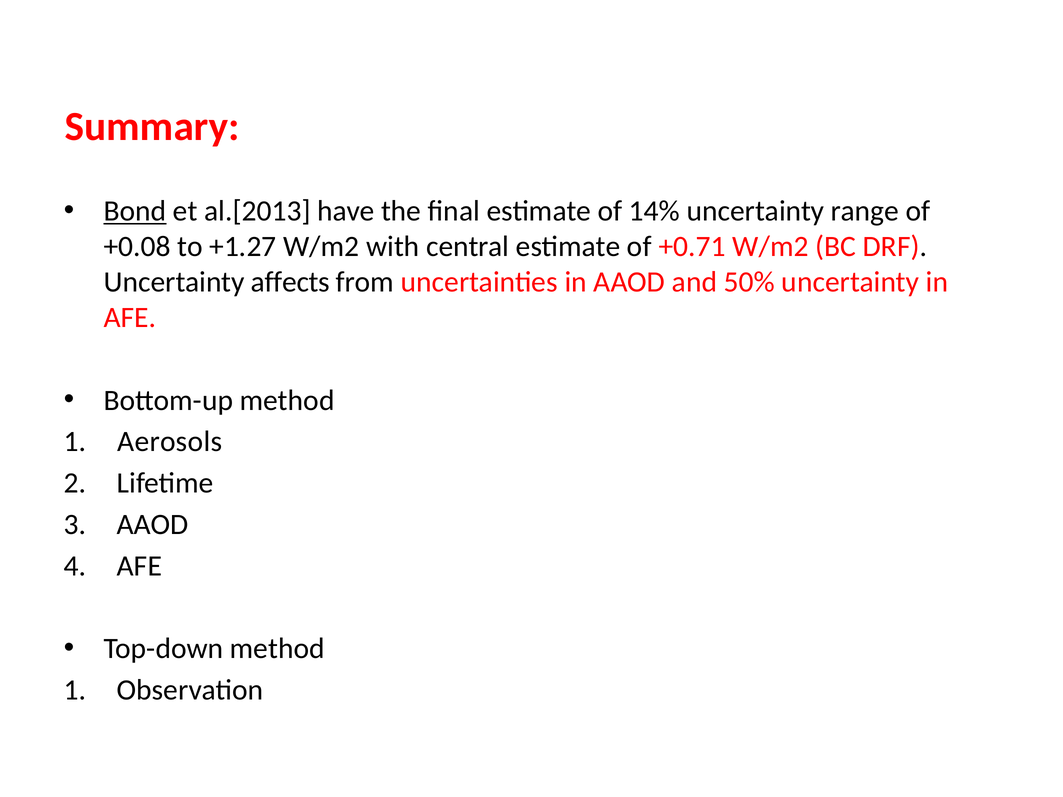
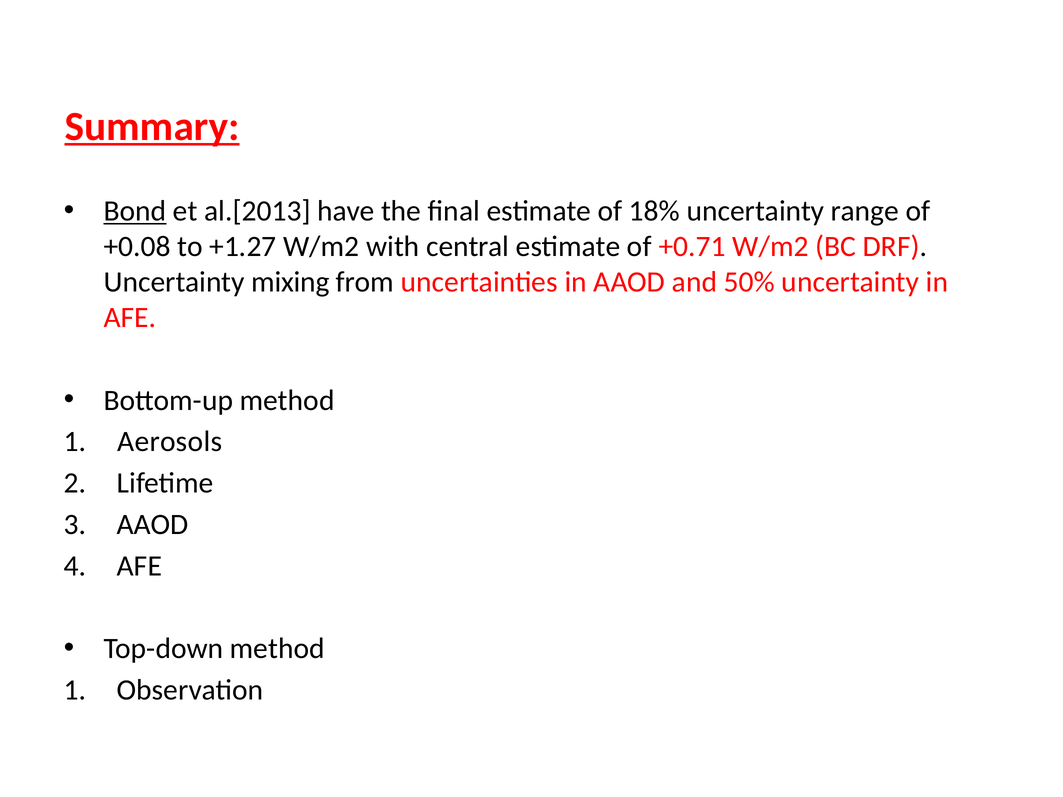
Summary underline: none -> present
14%: 14% -> 18%
affects: affects -> mixing
